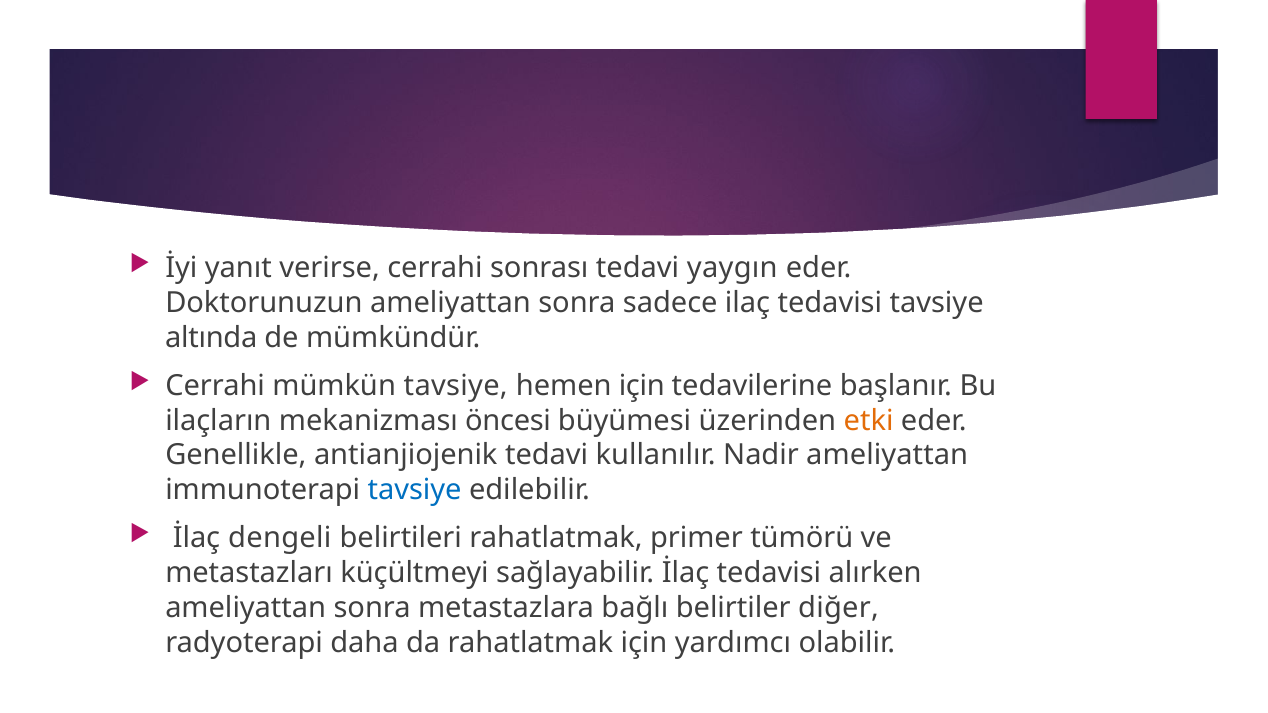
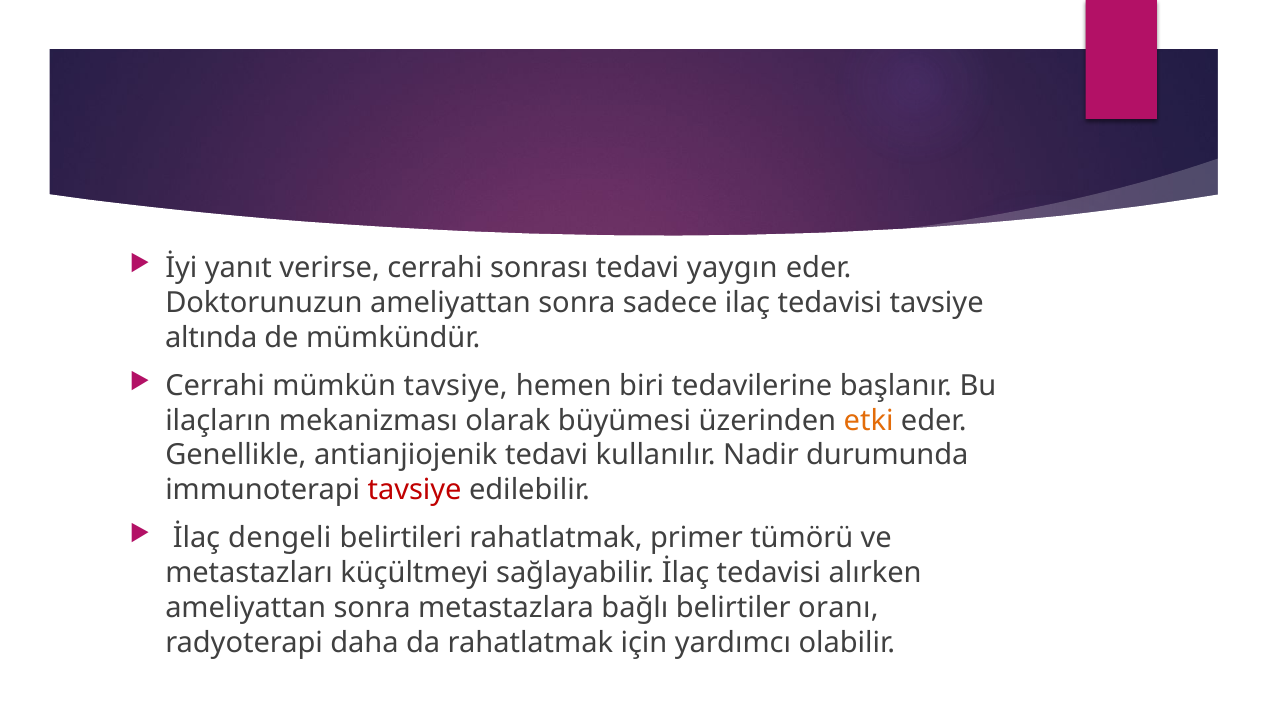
hemen için: için -> biri
öncesi: öncesi -> olarak
Nadir ameliyattan: ameliyattan -> durumunda
tavsiye at (415, 490) colour: blue -> red
diğer: diğer -> oranı
